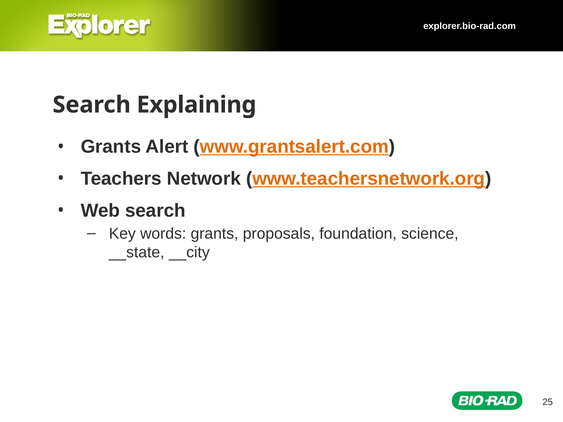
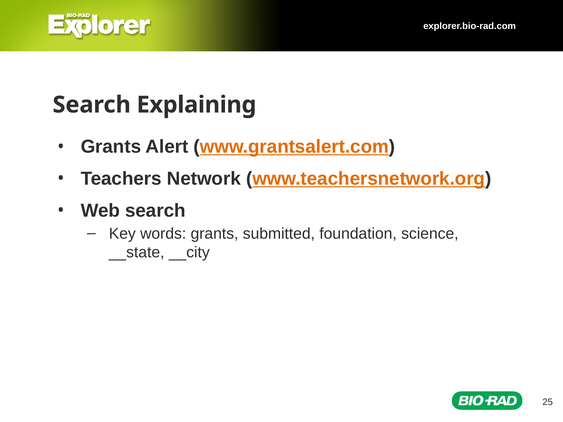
proposals: proposals -> submitted
